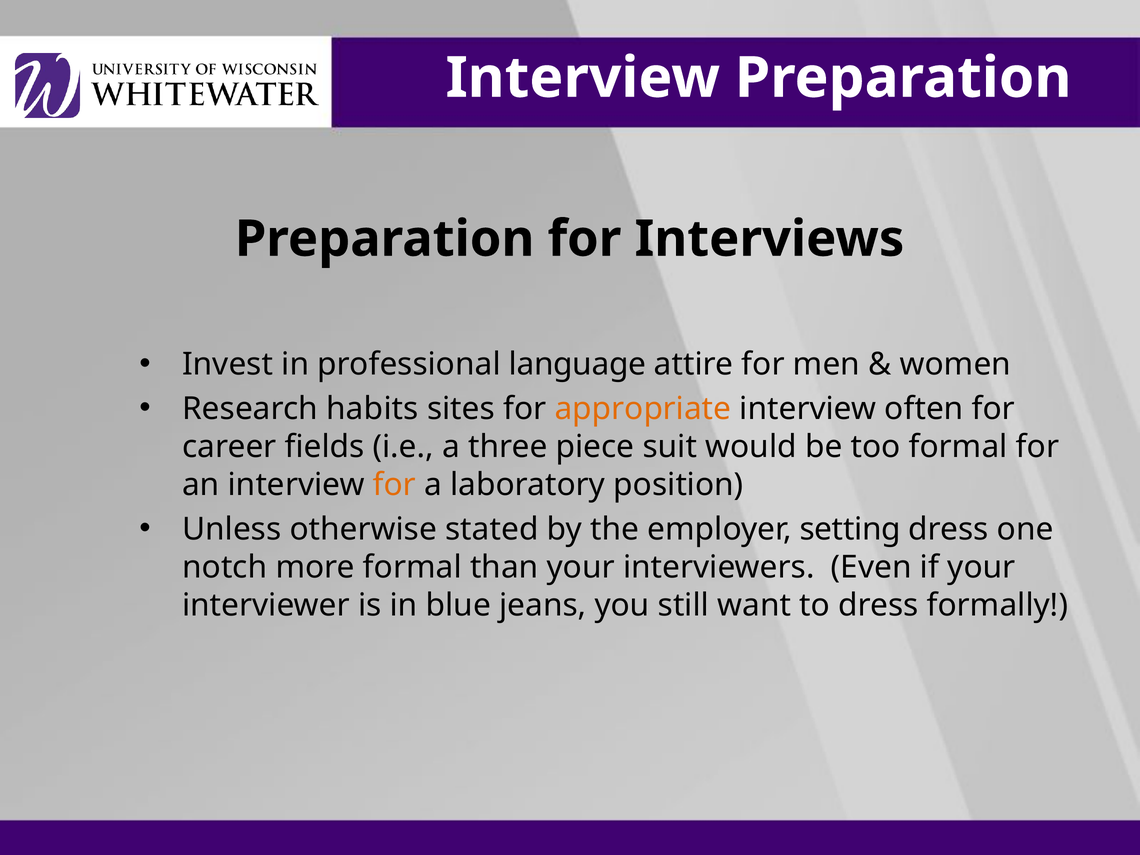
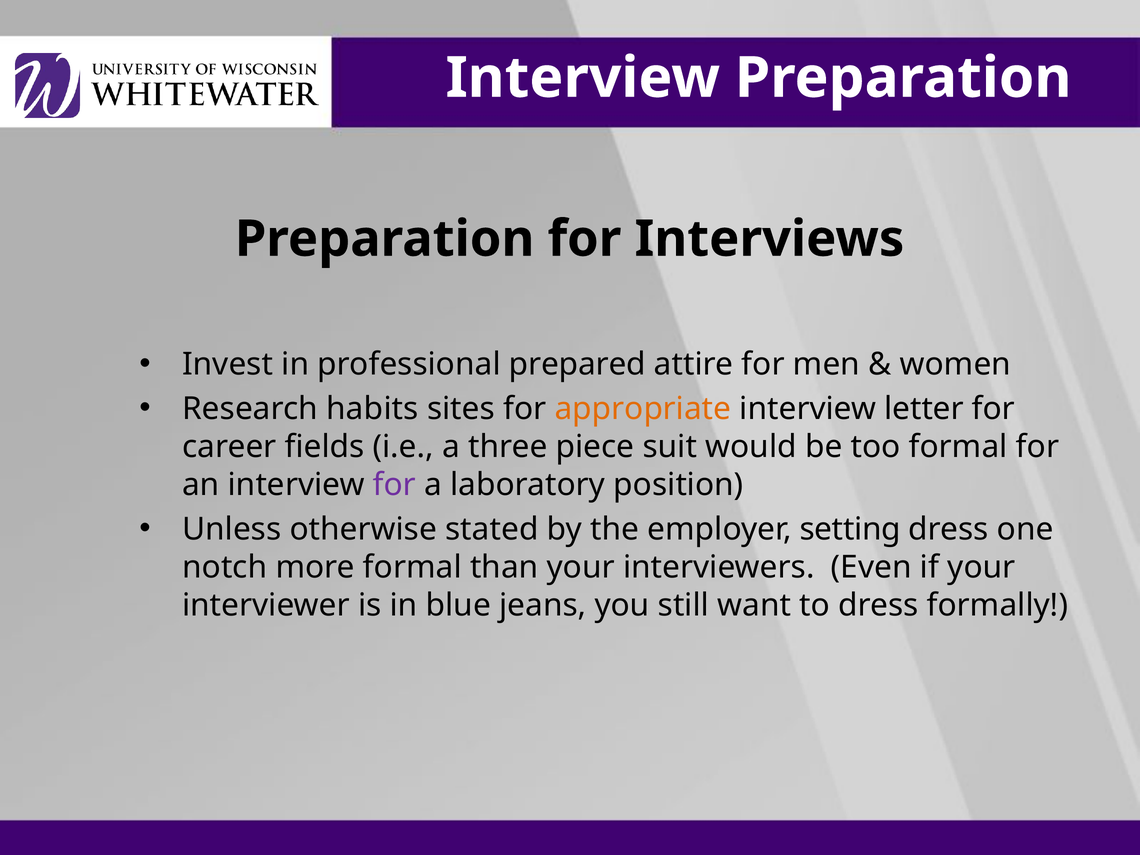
language: language -> prepared
often: often -> letter
for at (394, 485) colour: orange -> purple
